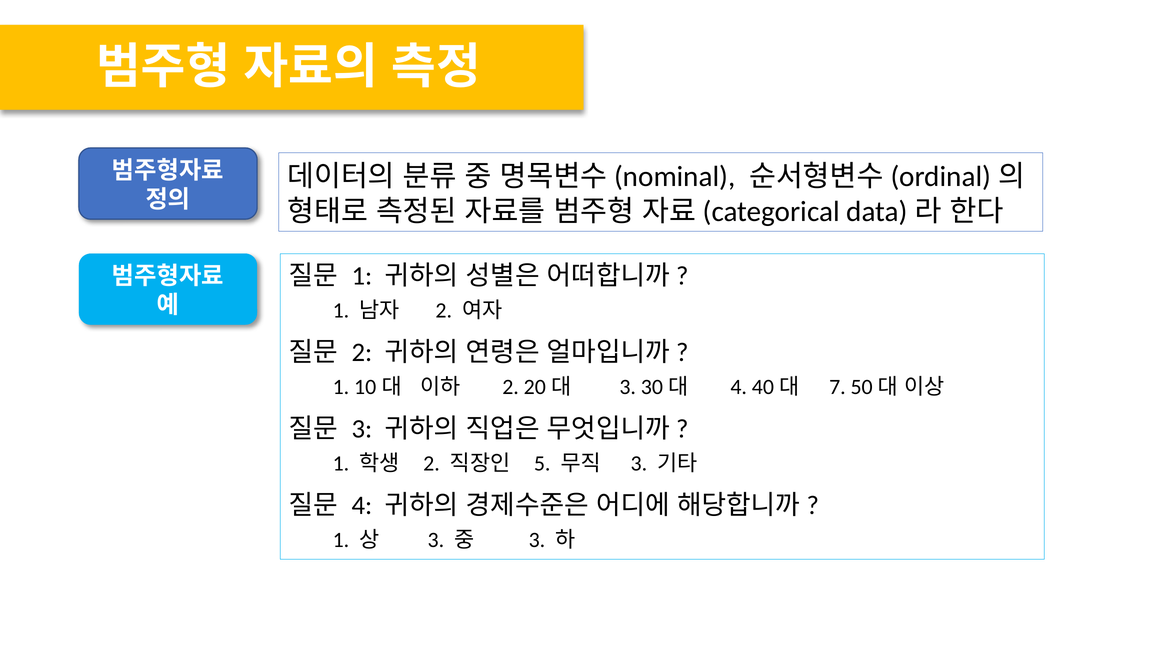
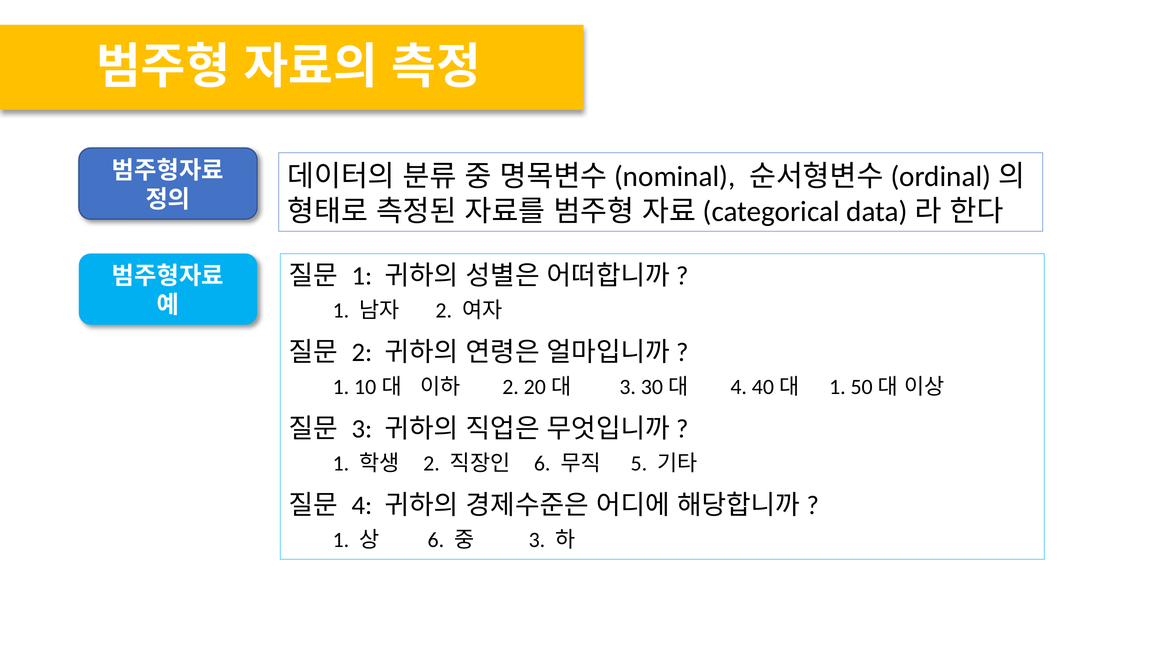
7 at (837, 387): 7 -> 1
5 at (542, 464): 5 -> 6
3 at (639, 464): 3 -> 5
3 at (436, 541): 3 -> 6
